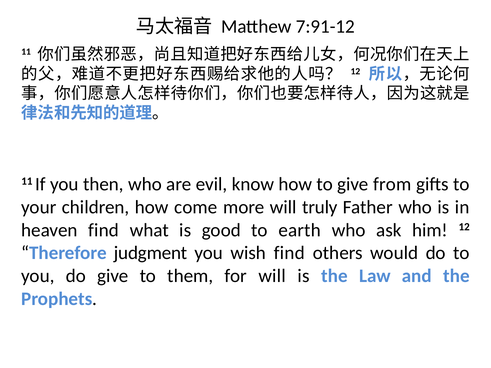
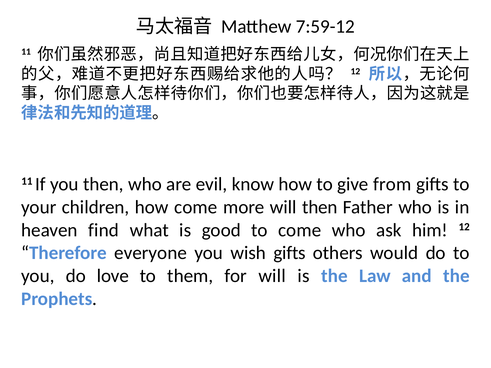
7:91-12: 7:91-12 -> 7:59-12
will truly: truly -> then
to earth: earth -> come
judgment: judgment -> everyone
wish find: find -> gifts
do give: give -> love
